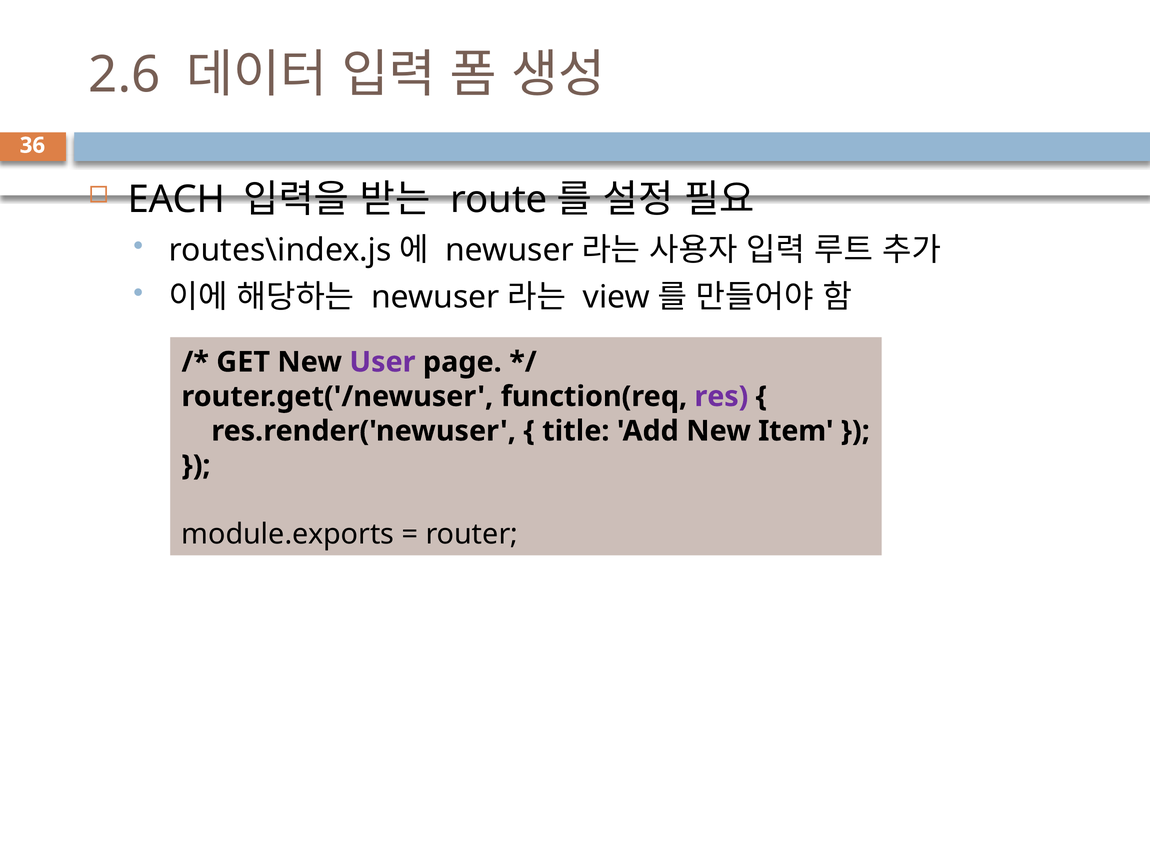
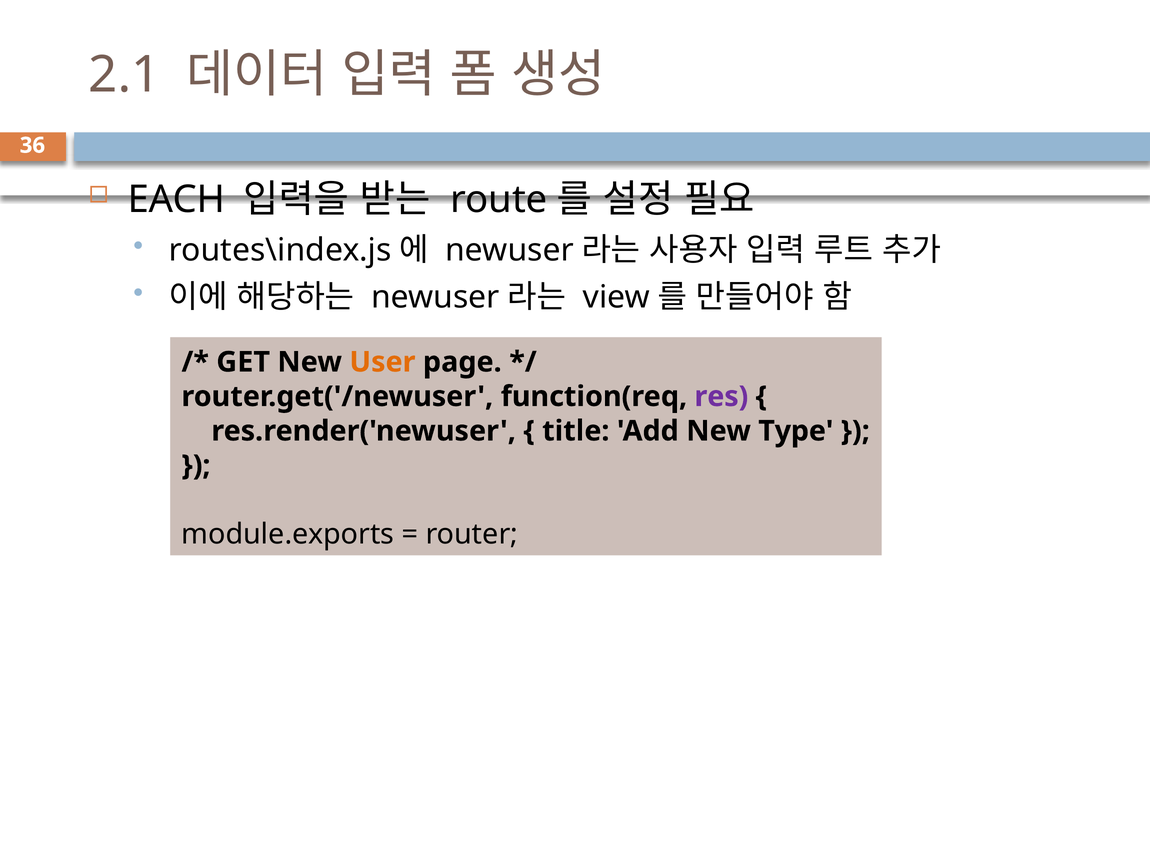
2.6: 2.6 -> 2.1
User colour: purple -> orange
Item: Item -> Type
